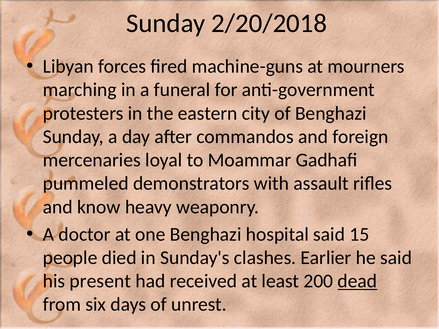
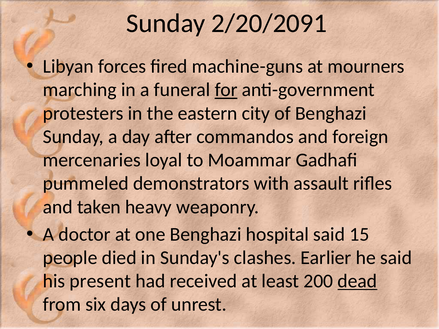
2/20/2018: 2/20/2018 -> 2/20/2091
for underline: none -> present
know: know -> taken
